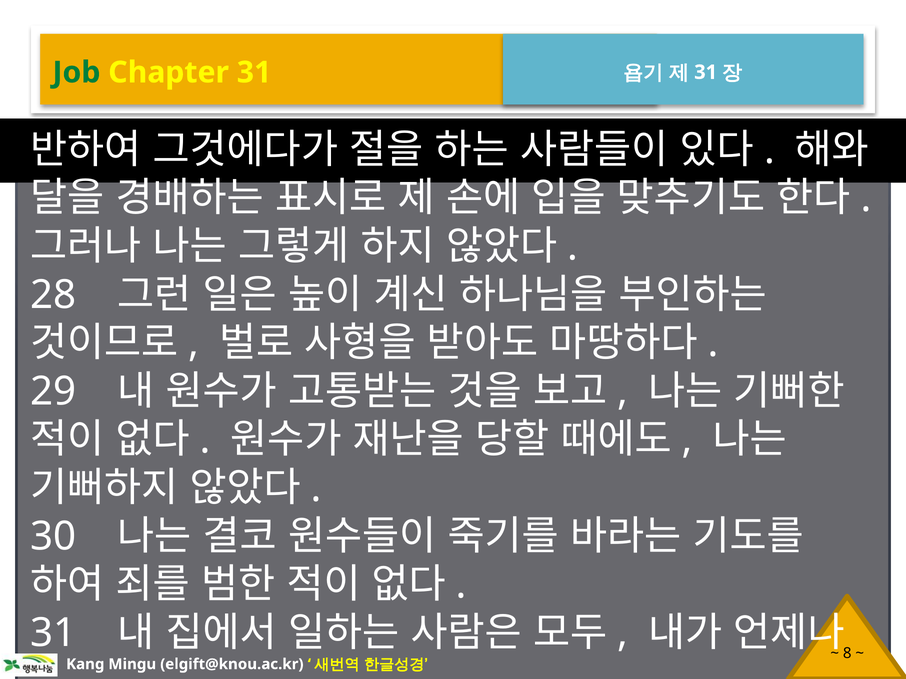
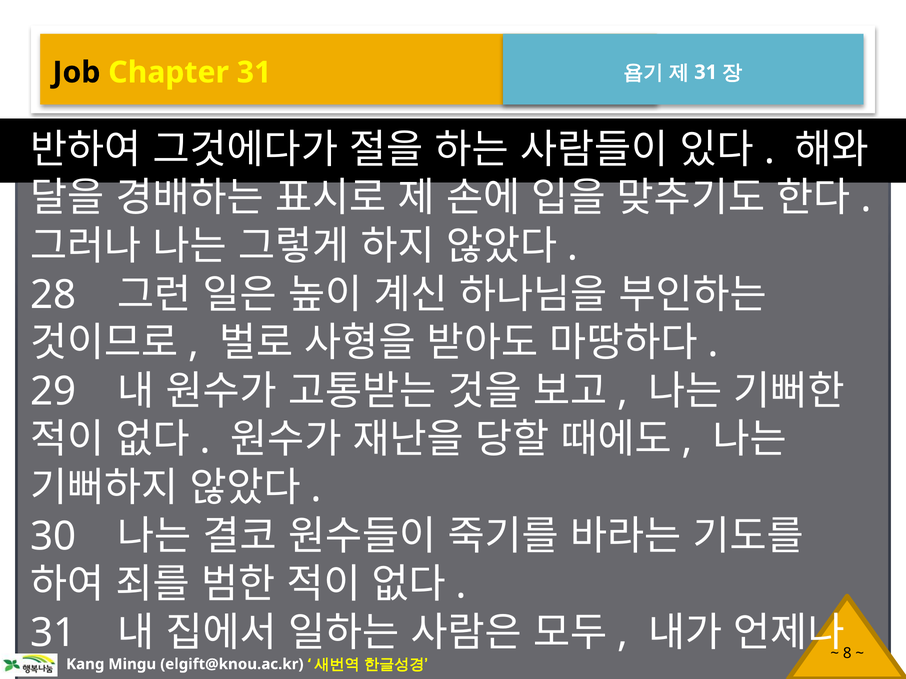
Job colour: green -> black
